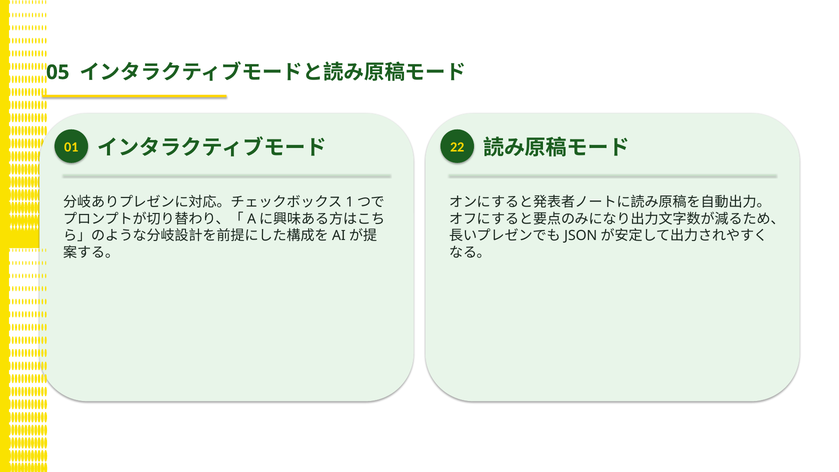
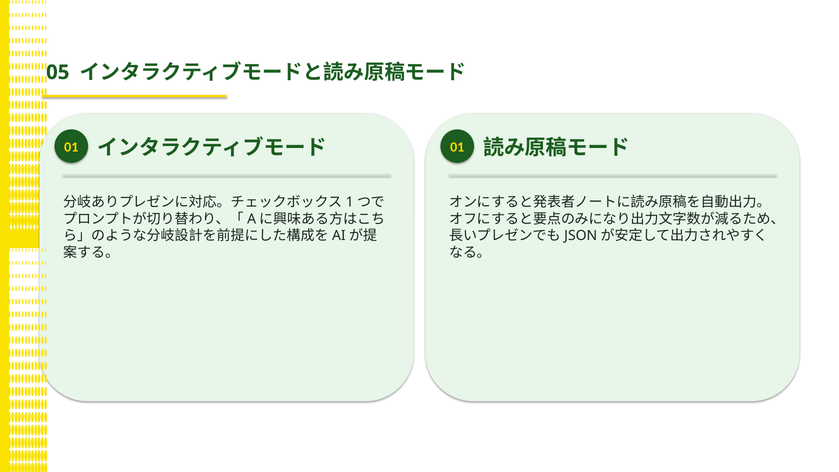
01 22: 22 -> 01
